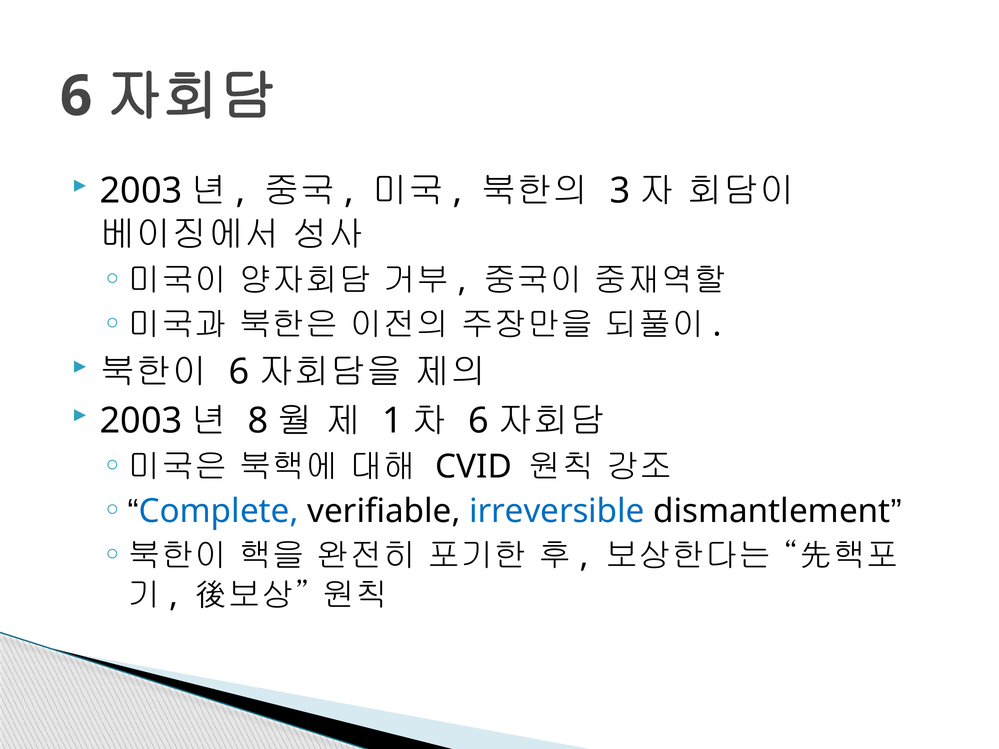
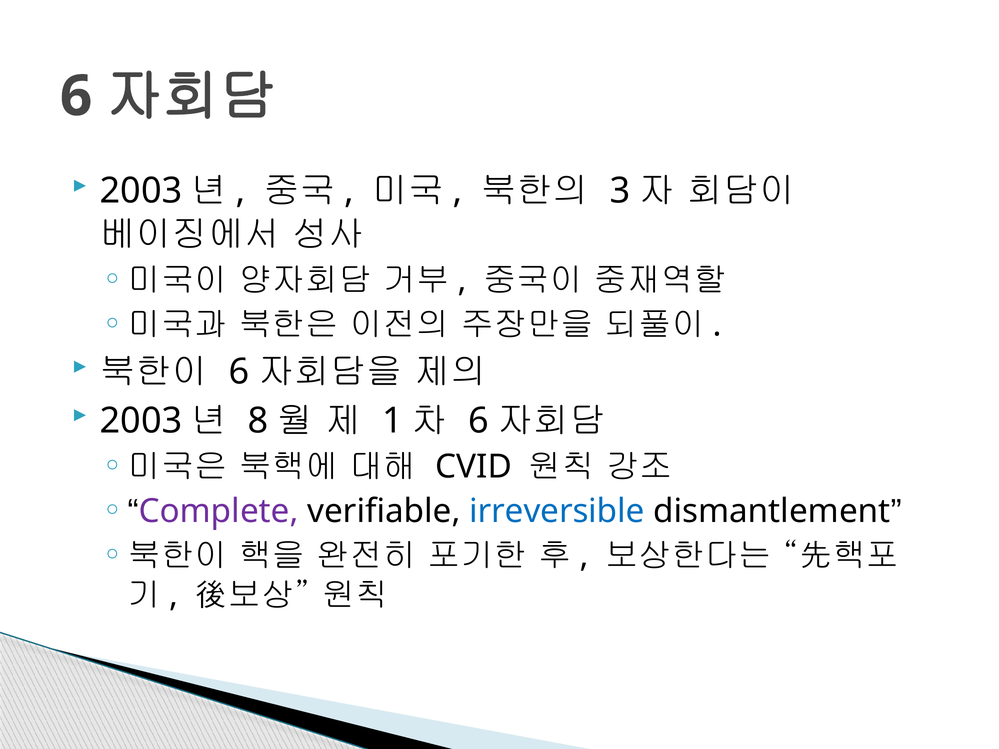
Complete colour: blue -> purple
